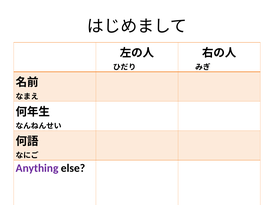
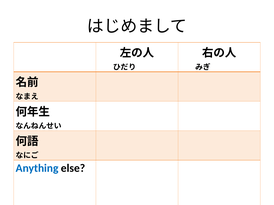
Anything colour: purple -> blue
